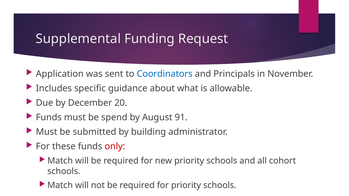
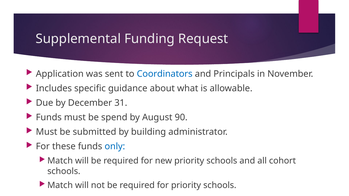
20: 20 -> 31
91: 91 -> 90
only colour: red -> blue
